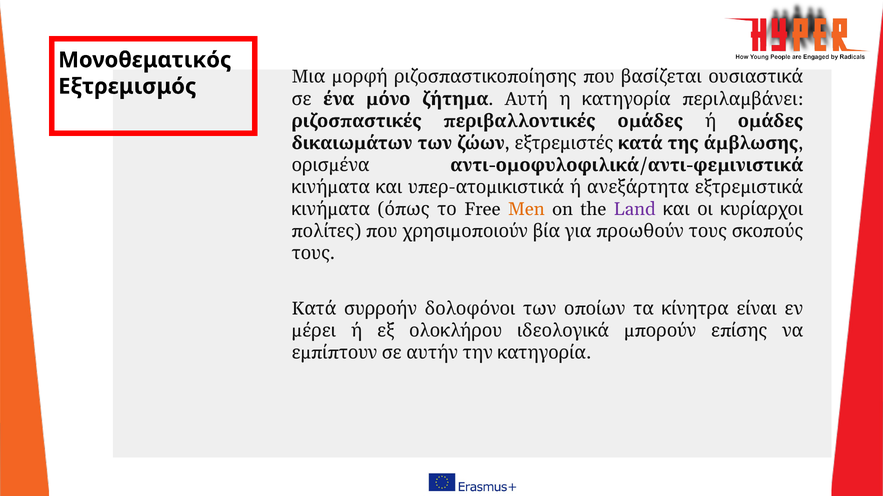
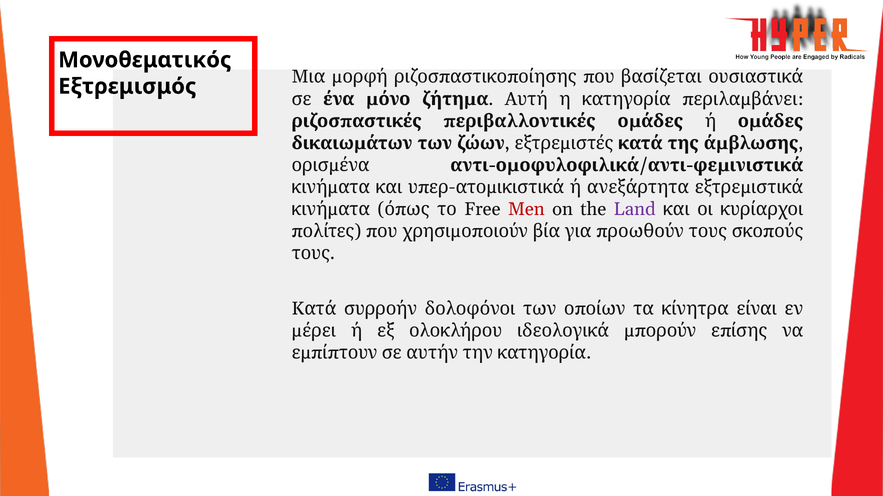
Men colour: orange -> red
